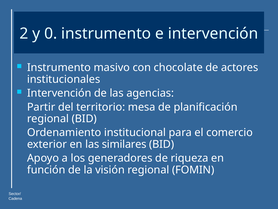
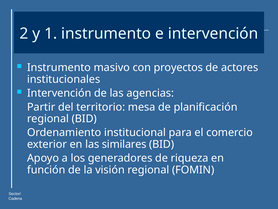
0: 0 -> 1
chocolate: chocolate -> proyectos
